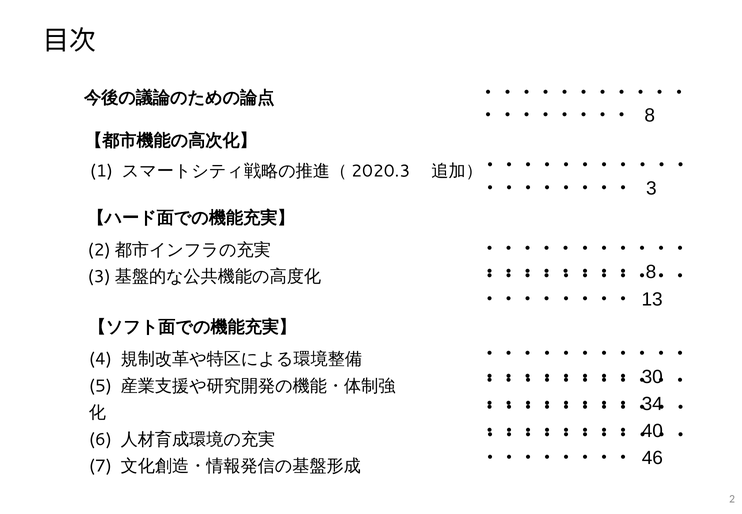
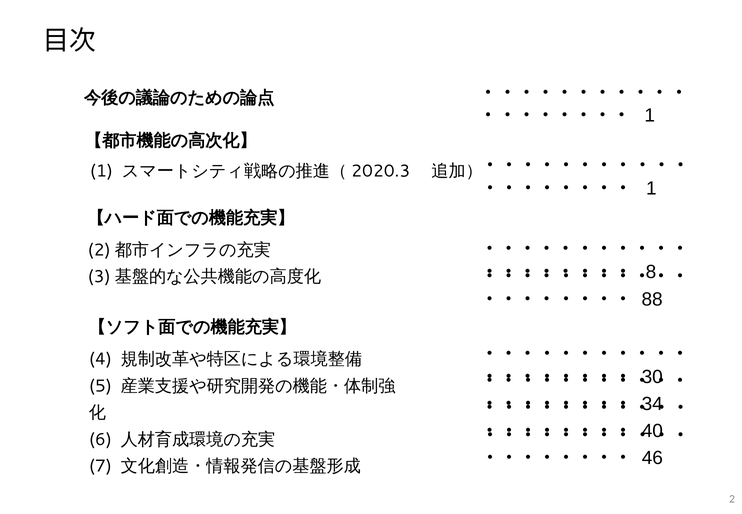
8 at (650, 116): 8 -> 1
3 at (651, 188): 3 -> 1
13: 13 -> 88
